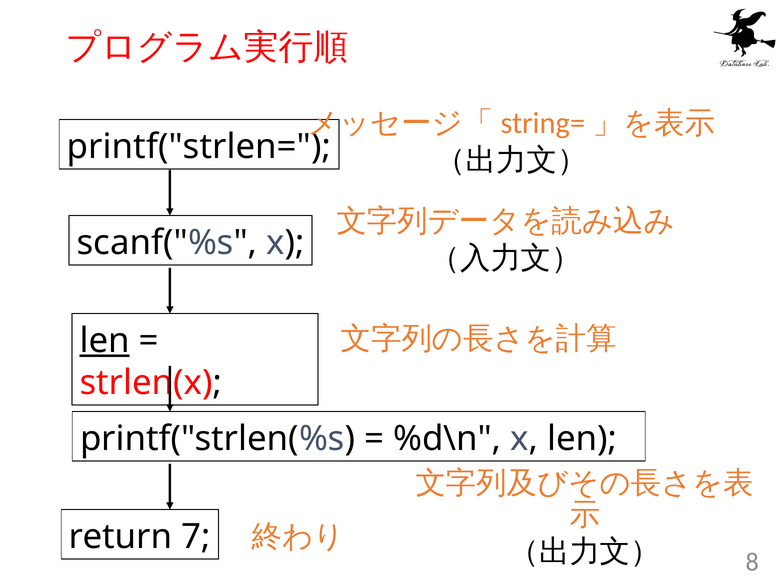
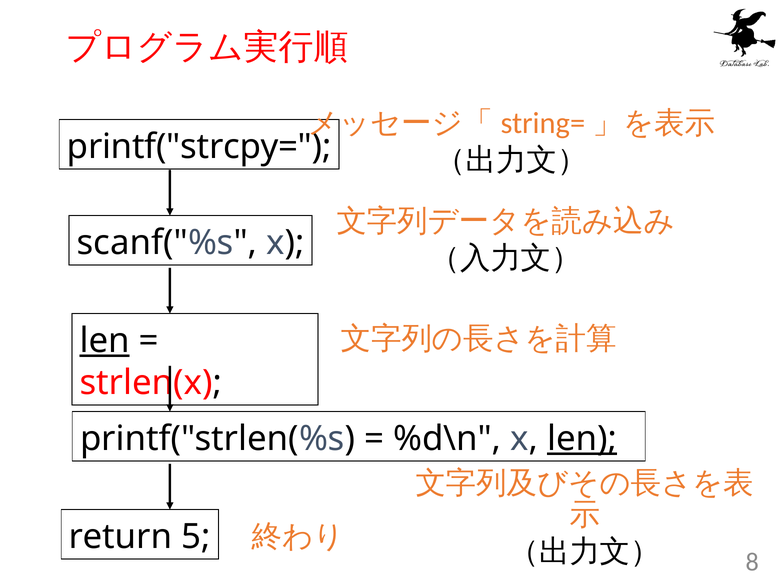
printf("strlen=: printf("strlen= -> printf("strcpy=
len at (582, 439) underline: none -> present
7: 7 -> 5
